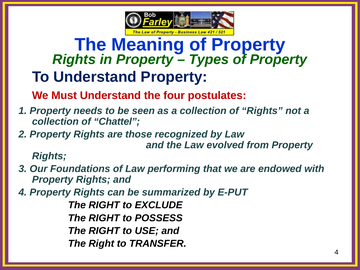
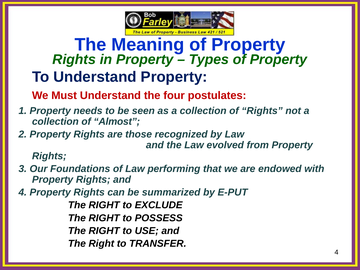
Chattel: Chattel -> Almost
